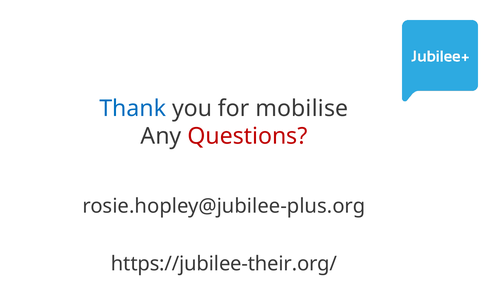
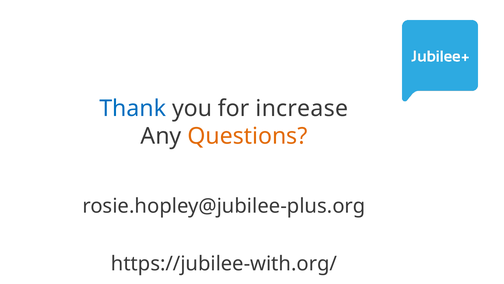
mobilise: mobilise -> increase
Questions colour: red -> orange
https://jubilee-their.org/: https://jubilee-their.org/ -> https://jubilee-with.org/
